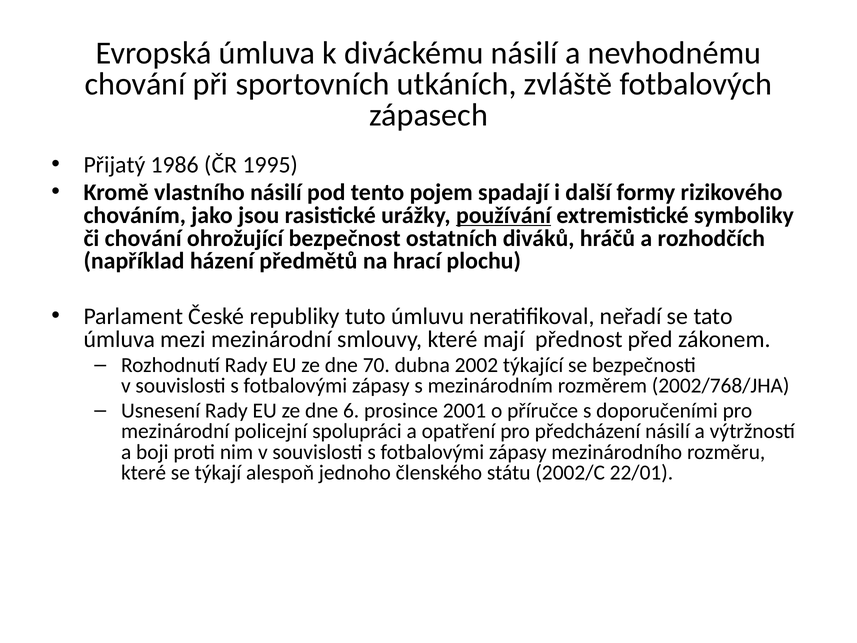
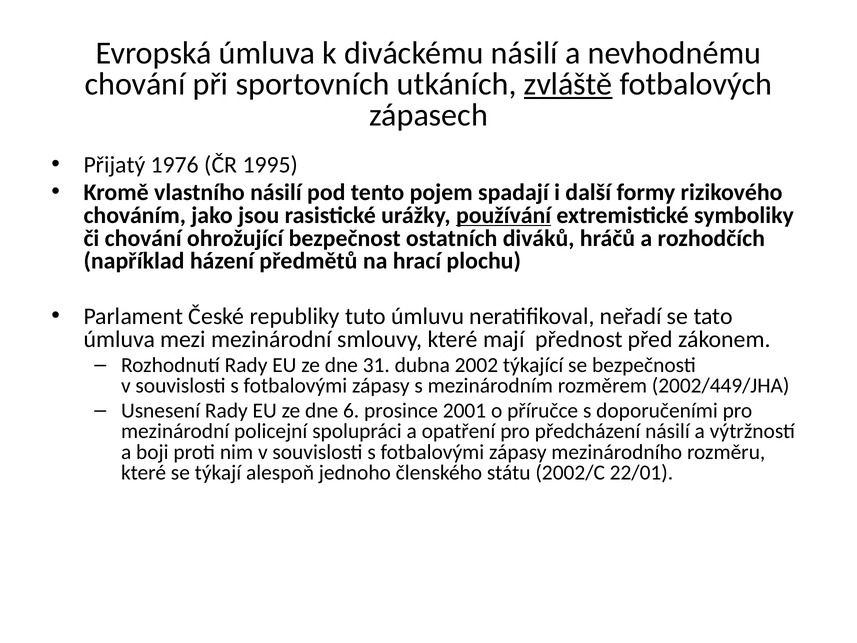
zvláště underline: none -> present
1986: 1986 -> 1976
70: 70 -> 31
2002/768/JHA: 2002/768/JHA -> 2002/449/JHA
